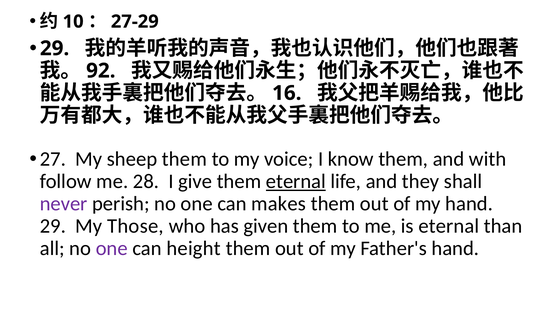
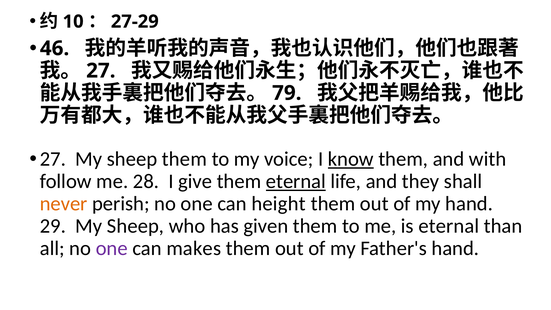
29 at (55, 48): 29 -> 46
92 at (101, 71): 92 -> 27
16: 16 -> 79
know underline: none -> present
never colour: purple -> orange
makes: makes -> height
29 My Those: Those -> Sheep
height: height -> makes
